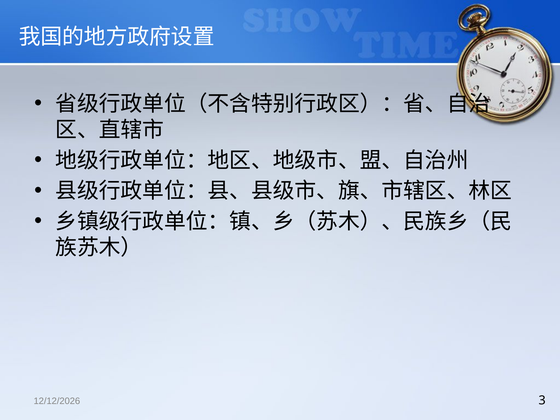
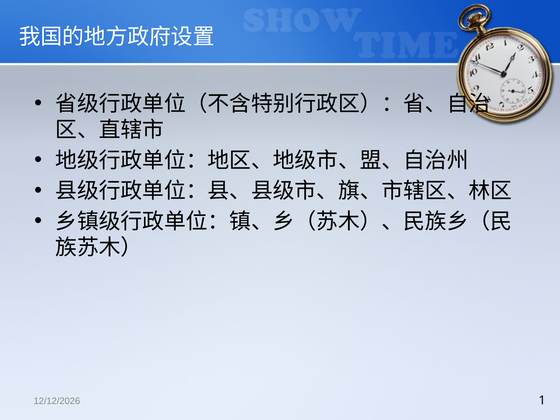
3: 3 -> 1
